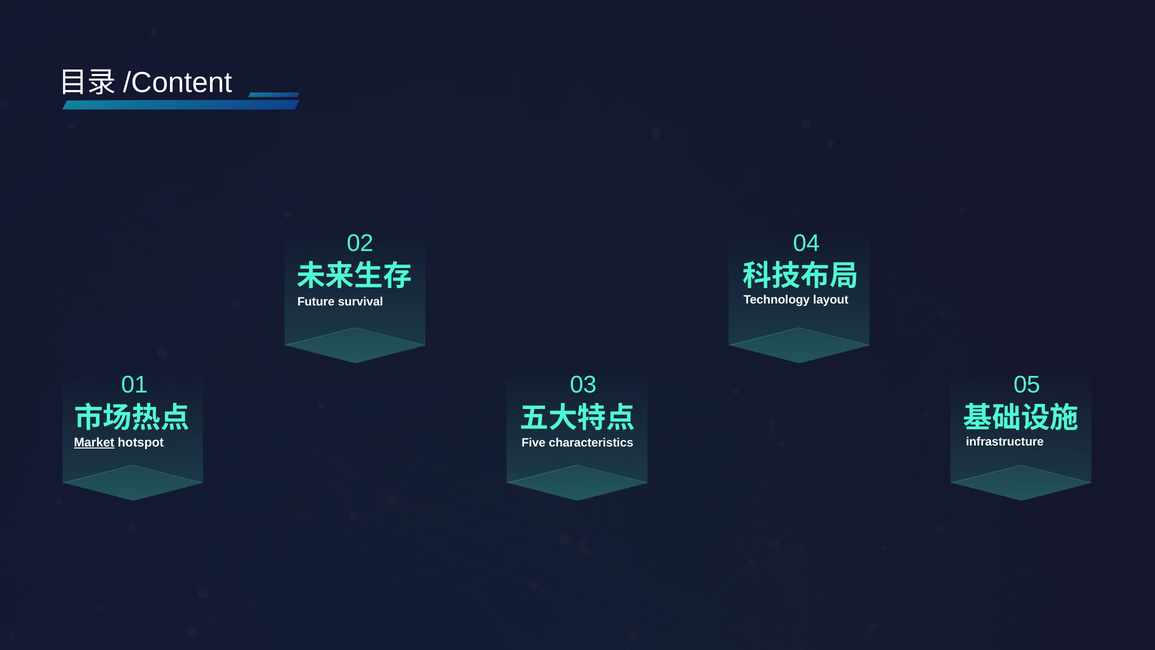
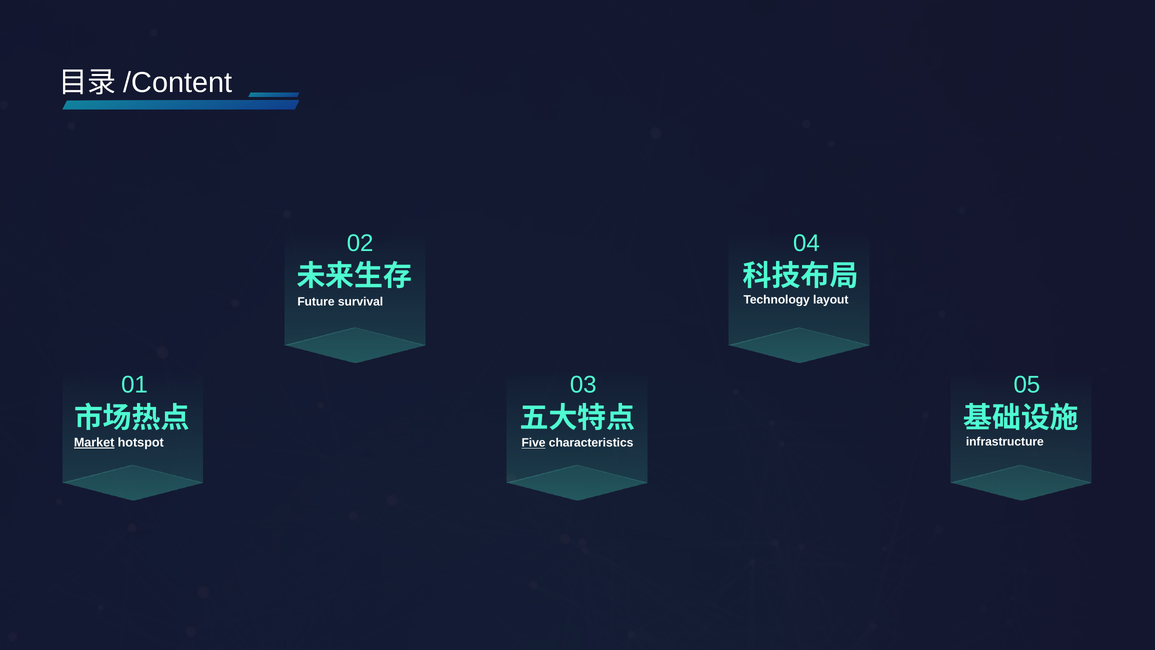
Five underline: none -> present
